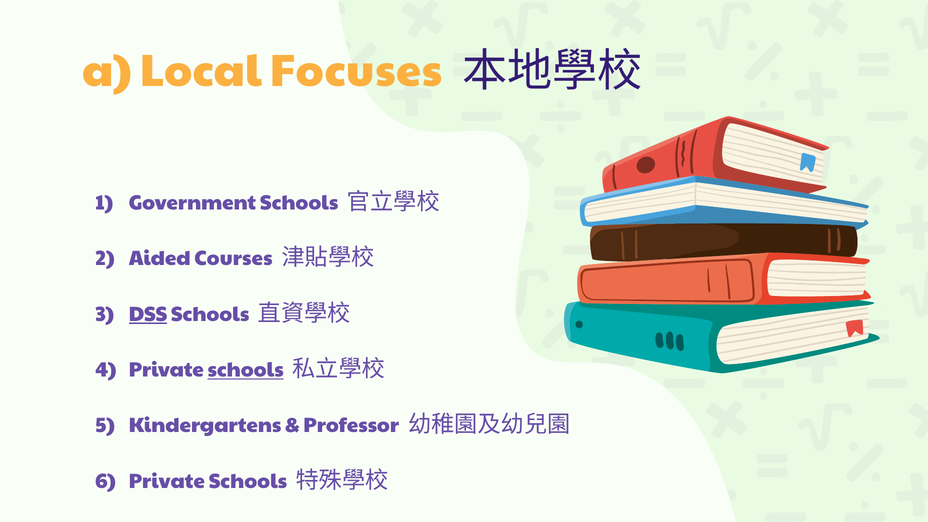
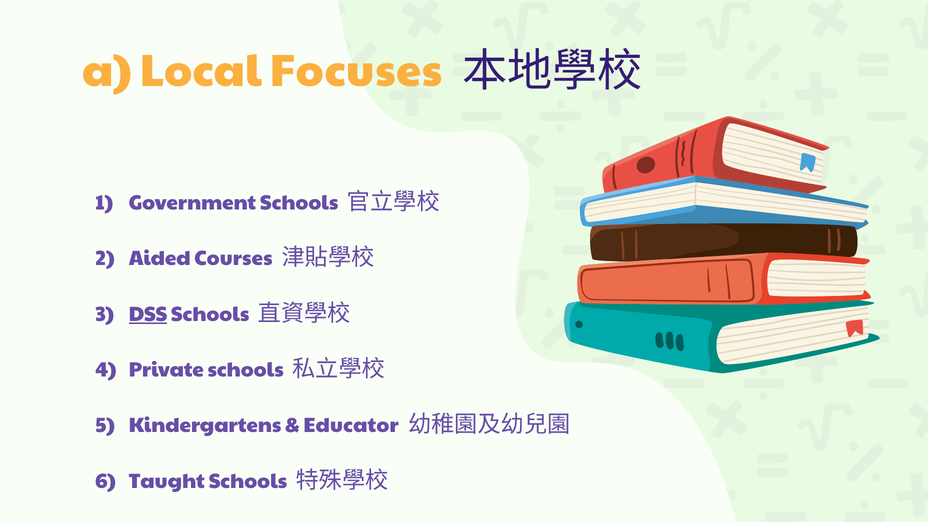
schools at (246, 370) underline: present -> none
Professor: Professor -> Educator
Private at (167, 481): Private -> Taught
